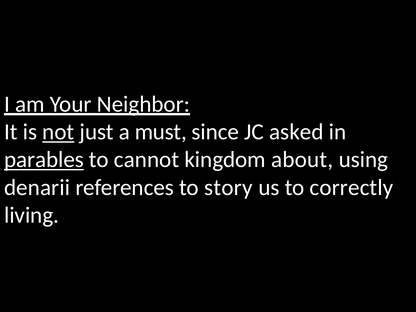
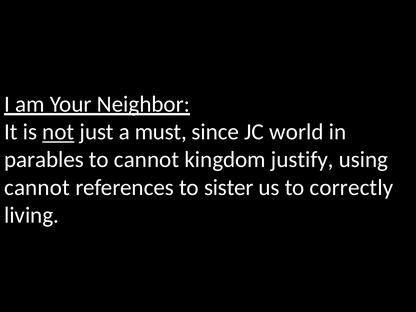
asked: asked -> world
parables underline: present -> none
about: about -> justify
denarii at (37, 187): denarii -> cannot
story: story -> sister
